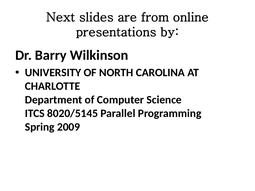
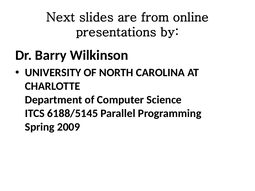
8020/5145: 8020/5145 -> 6188/5145
